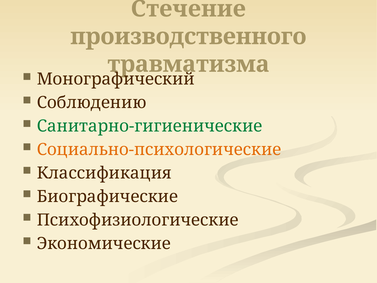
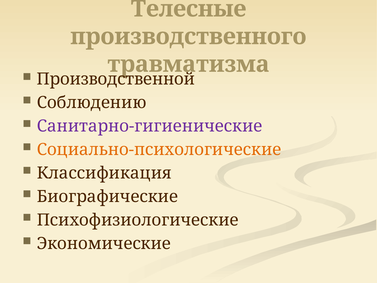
Стечение: Стечение -> Телесные
Монографический: Монографический -> Производственной
Санитарно-гигиенические colour: green -> purple
